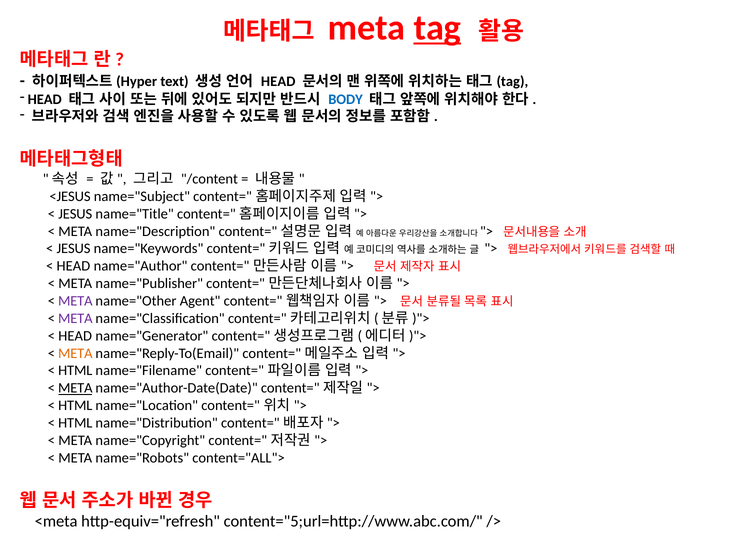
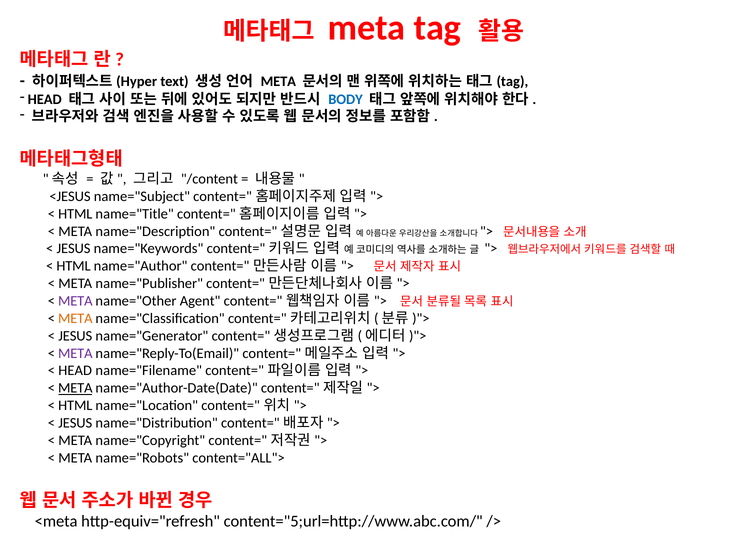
tag at (437, 28) underline: present -> none
HEAD at (278, 81): HEAD -> META
JESUS at (75, 214): JESUS -> HTML
HEAD at (73, 266): HEAD -> HTML
META at (75, 319) colour: purple -> orange
HEAD at (75, 336): HEAD -> JESUS
META at (75, 353) colour: orange -> purple
HTML at (75, 371): HTML -> HEAD
HTML at (75, 423): HTML -> JESUS
